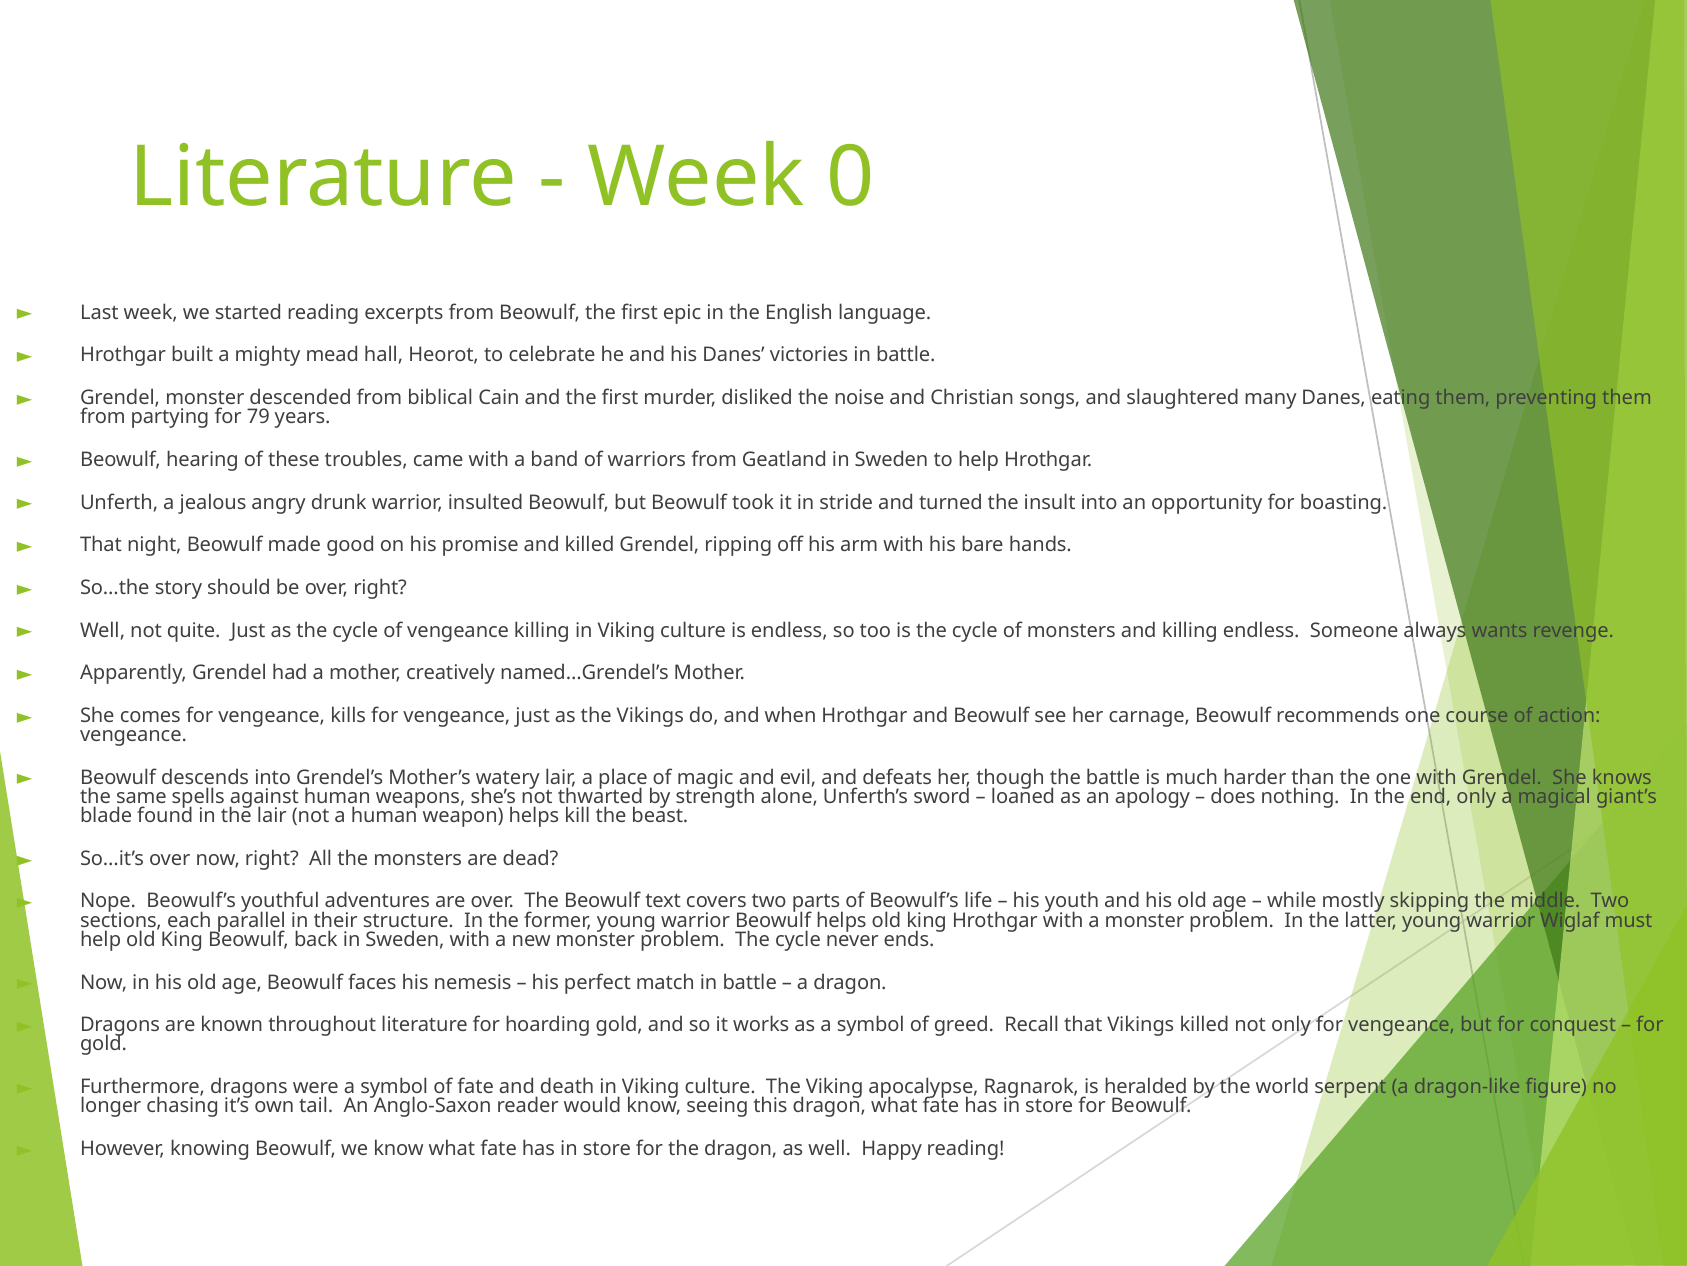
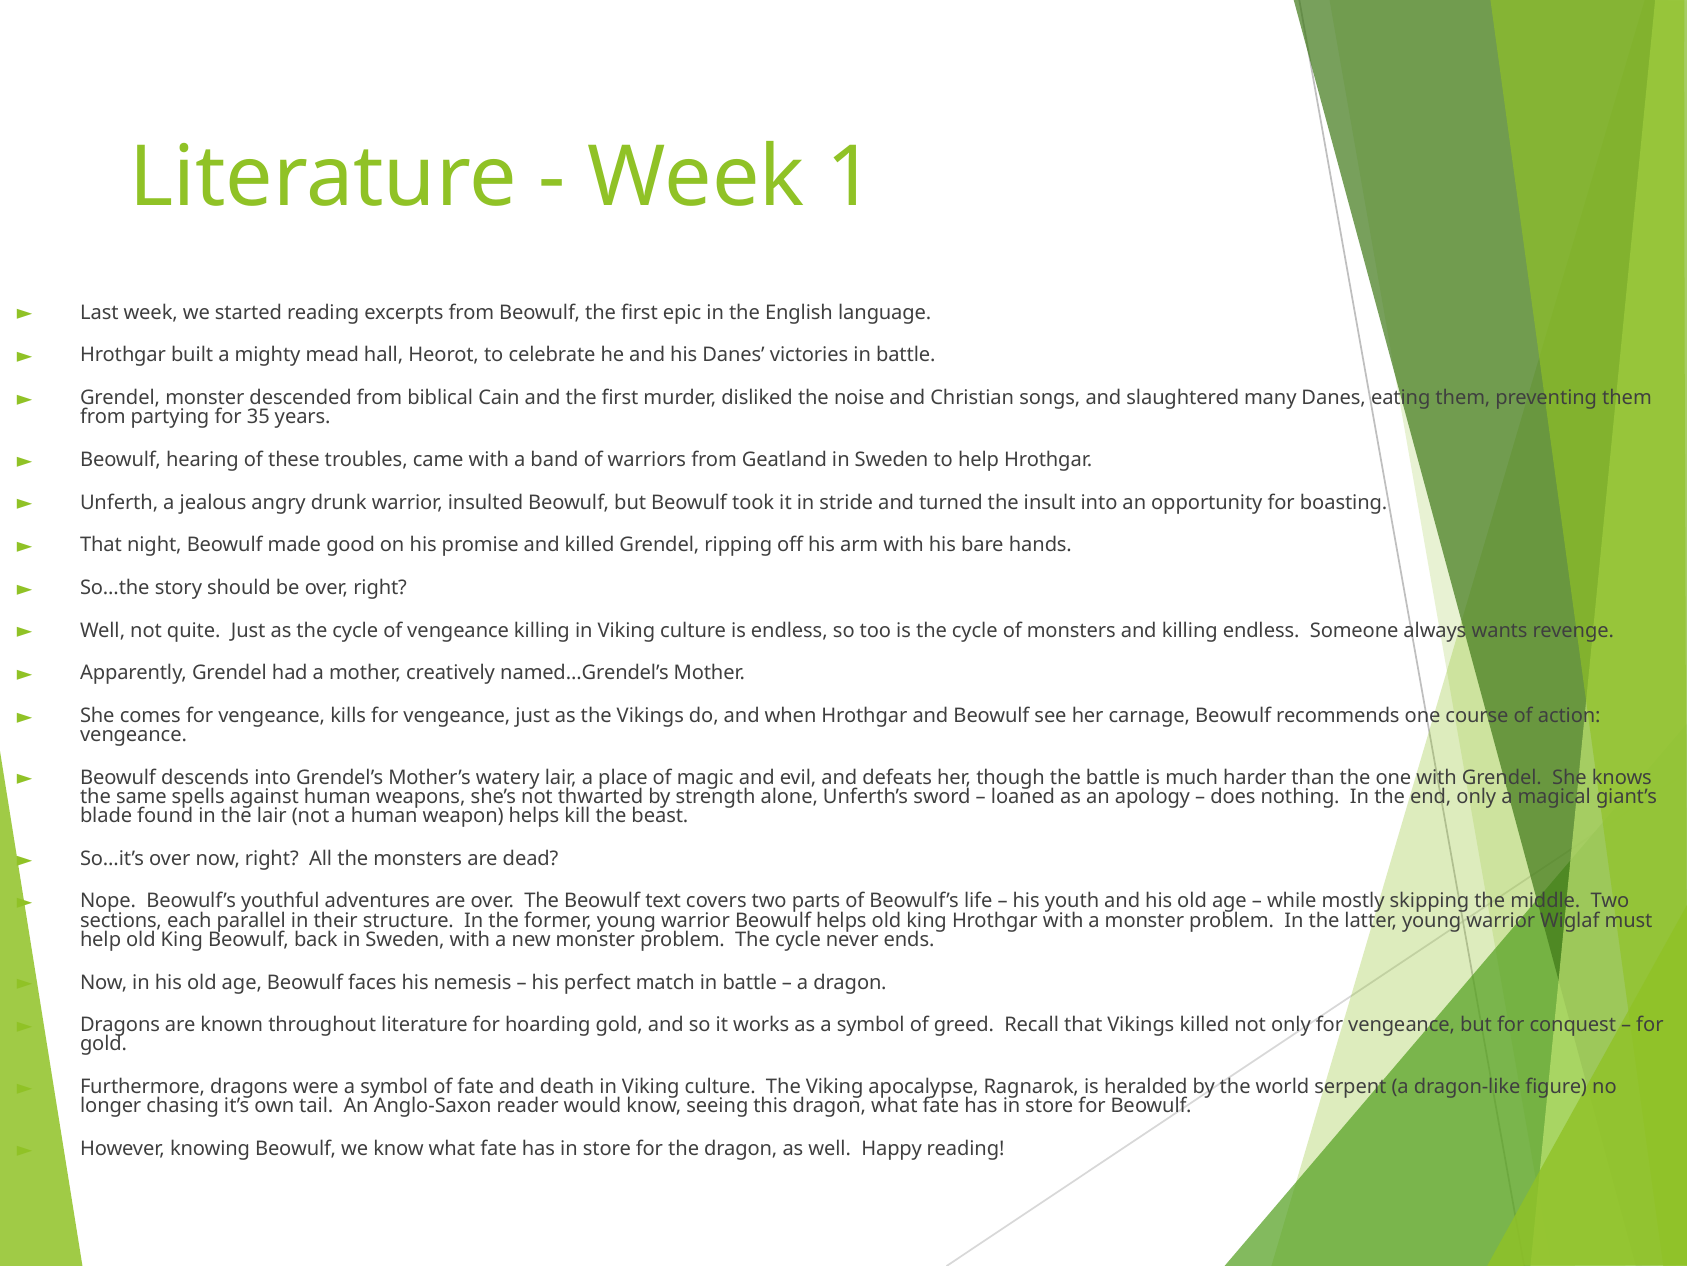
0: 0 -> 1
79: 79 -> 35
